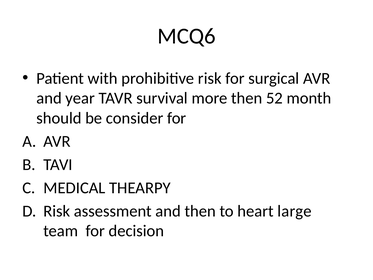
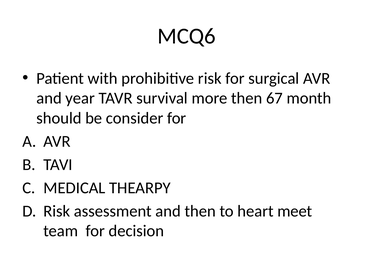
52: 52 -> 67
large: large -> meet
